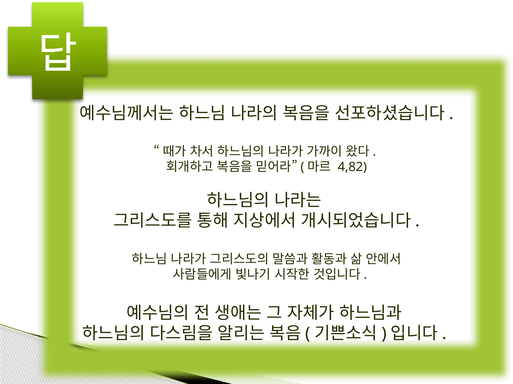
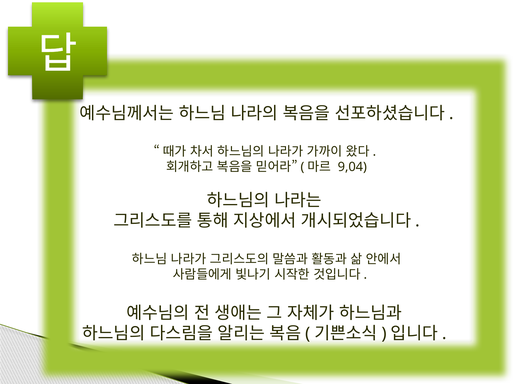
4,82: 4,82 -> 9,04
